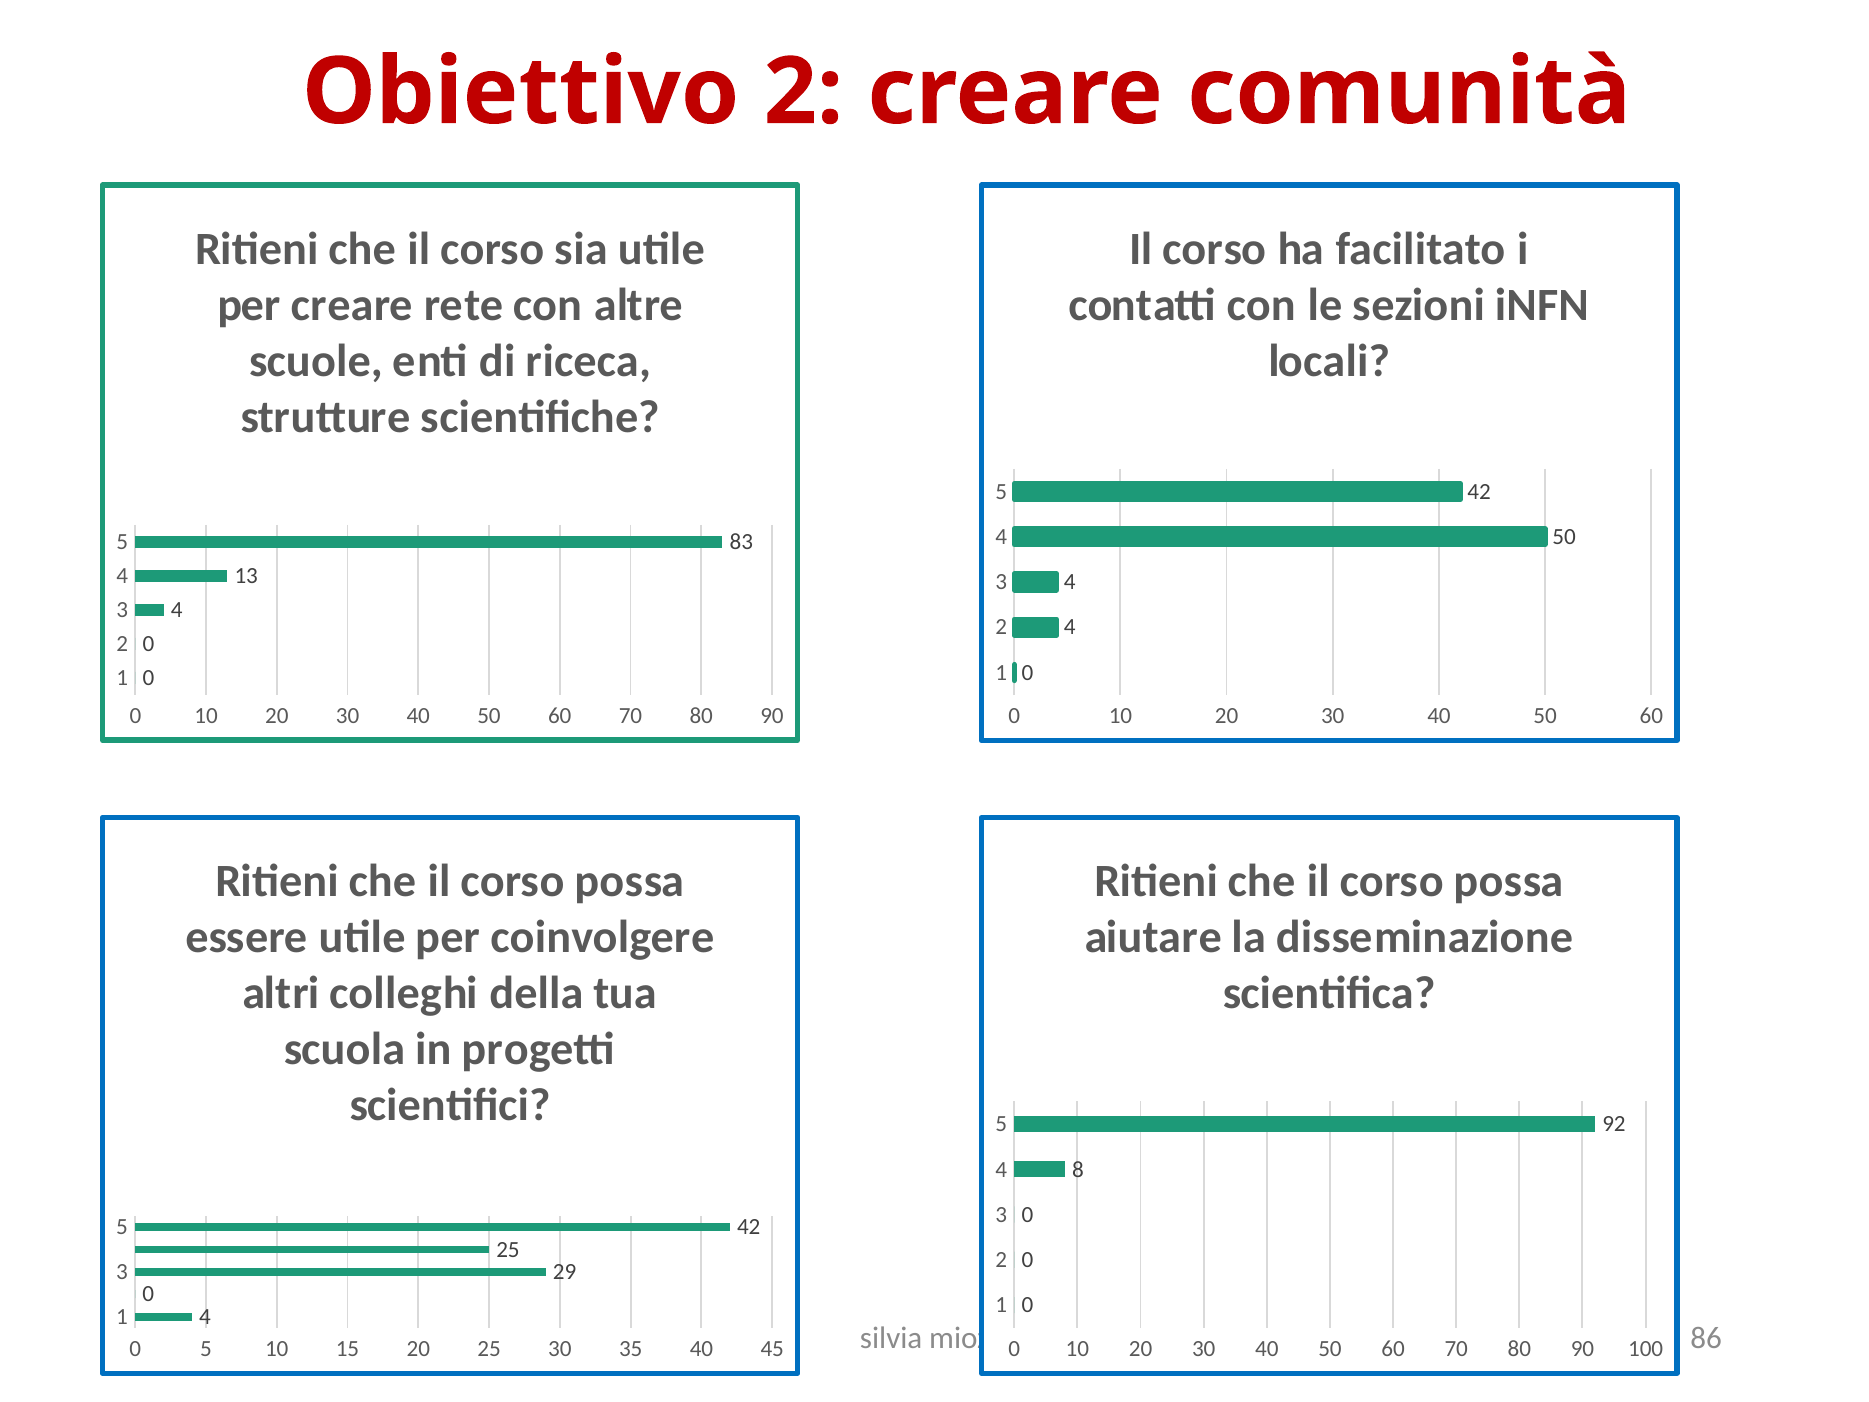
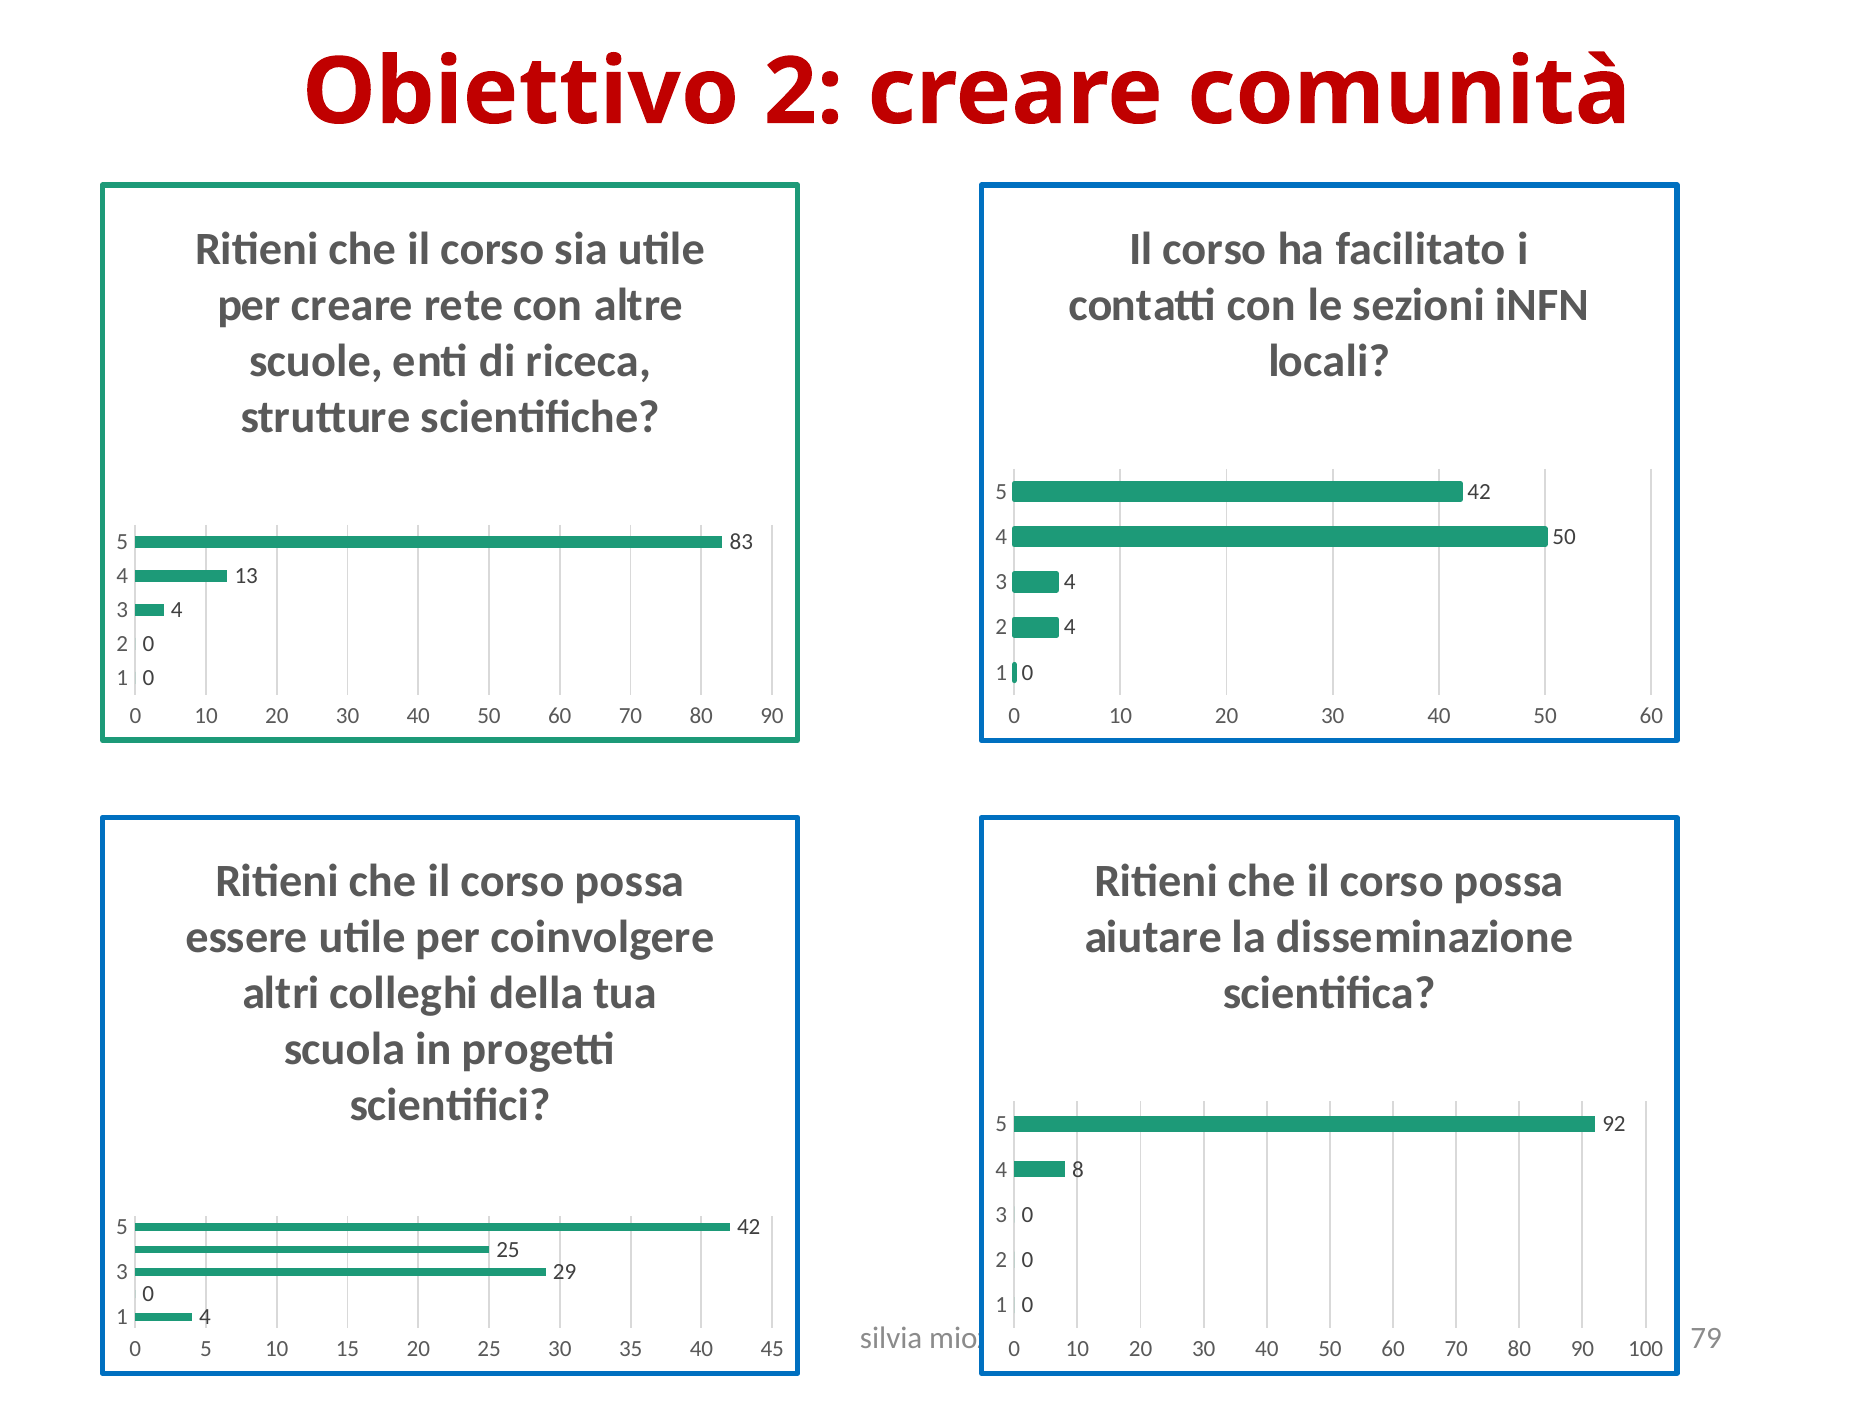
86: 86 -> 79
